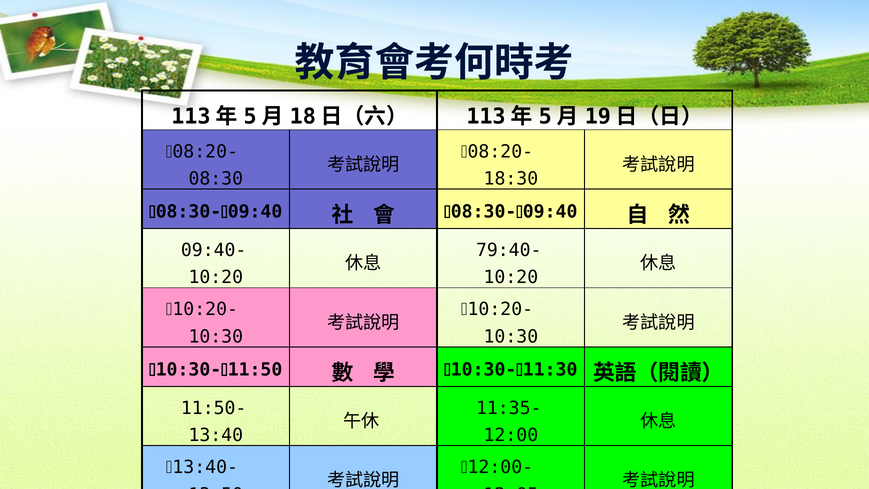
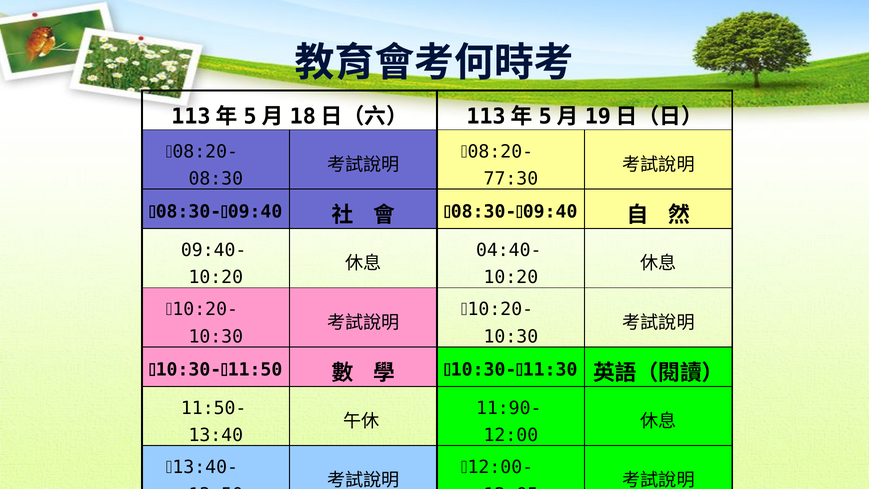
18:30: 18:30 -> 77:30
79:40-: 79:40- -> 04:40-
11:35-: 11:35- -> 11:90-
